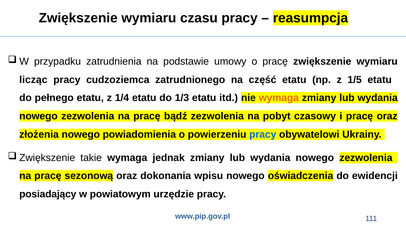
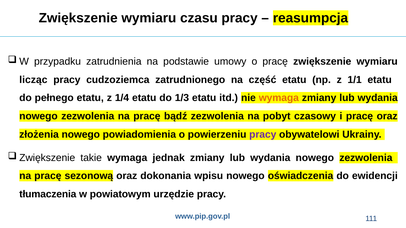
1/5: 1/5 -> 1/1
pracy at (263, 135) colour: blue -> purple
posiadający: posiadający -> tłumaczenia
